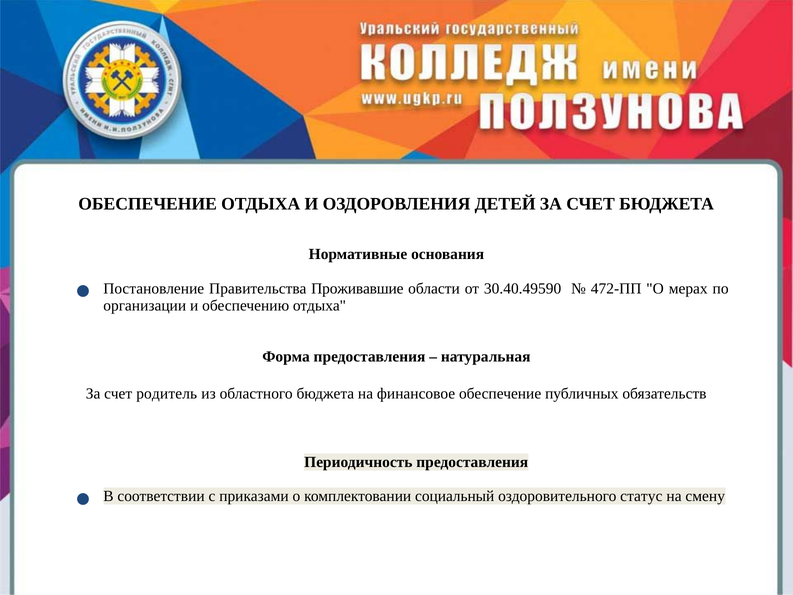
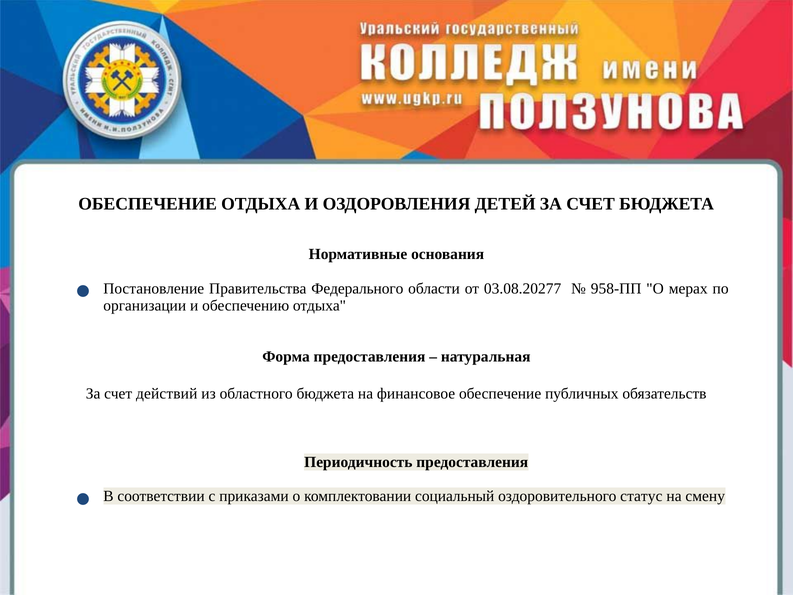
Проживавшие: Проживавшие -> Федерального
30.40.49590: 30.40.49590 -> 03.08.20277
472-ПП: 472-ПП -> 958-ПП
родитель: родитель -> действий
